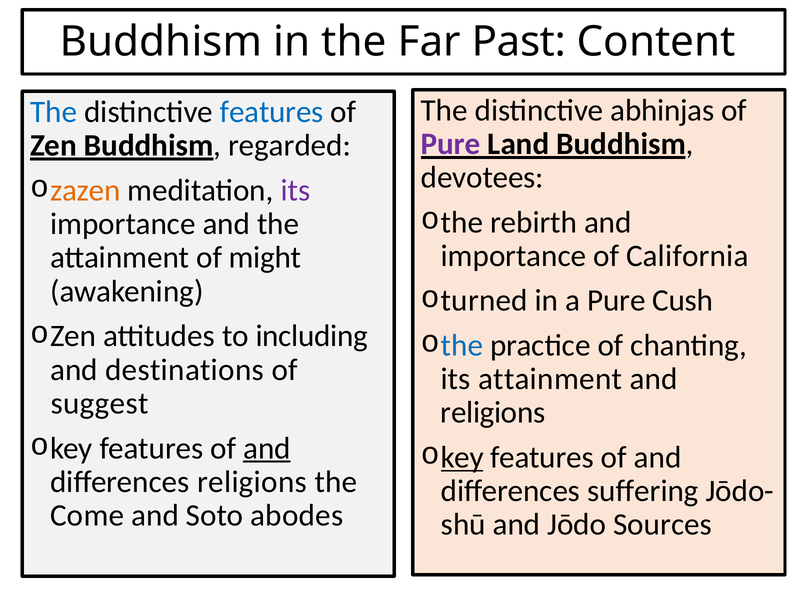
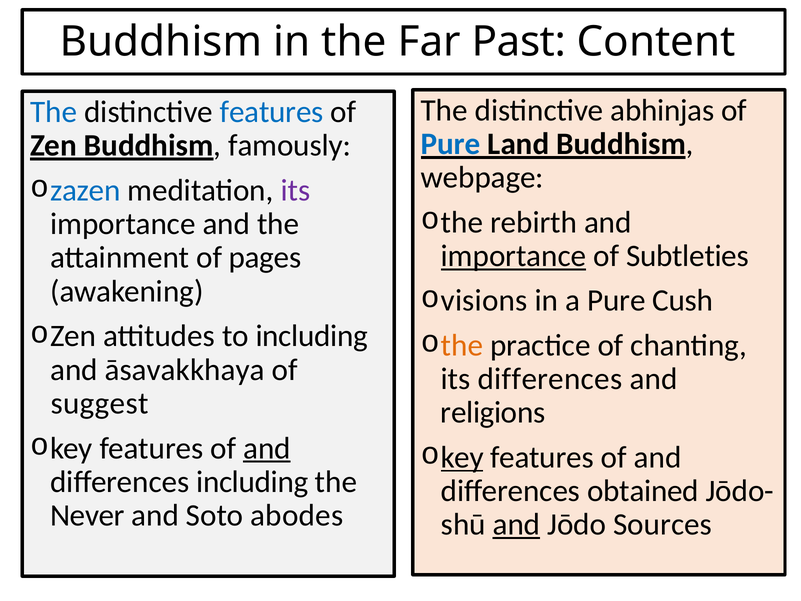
Pure at (451, 144) colour: purple -> blue
regarded: regarded -> famously
devotees: devotees -> webpage
zazen colour: orange -> blue
importance at (514, 256) underline: none -> present
California: California -> Subtleties
might: might -> pages
turned: turned -> visions
the at (462, 345) colour: blue -> orange
destinations: destinations -> āsavakkhaya
its attainment: attainment -> differences
differences religions: religions -> including
suffering: suffering -> obtained
Come: Come -> Never
and at (516, 524) underline: none -> present
